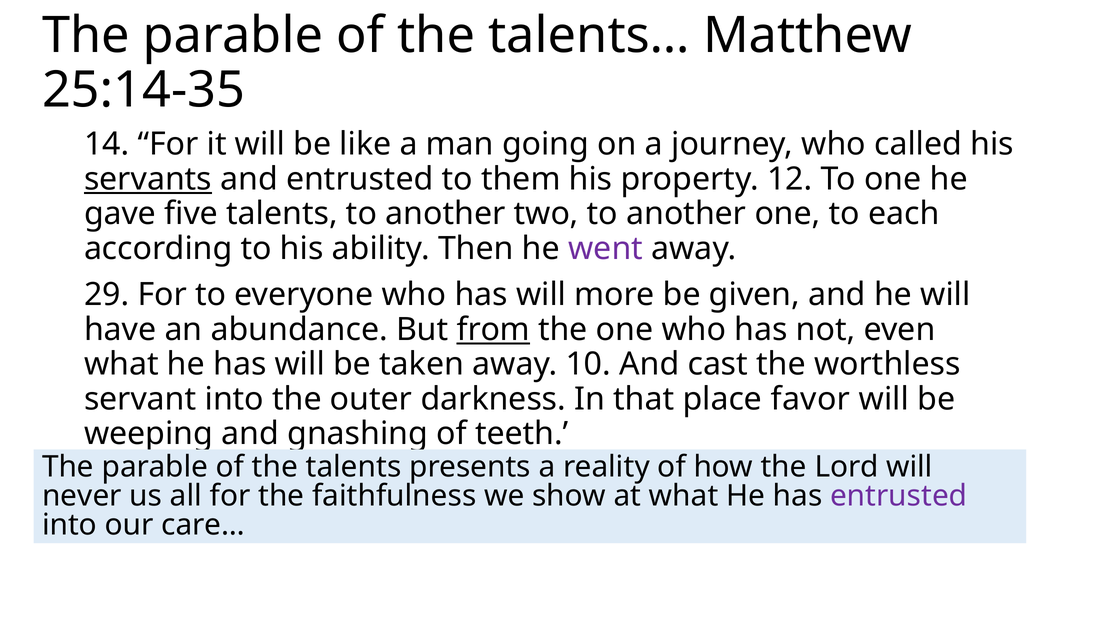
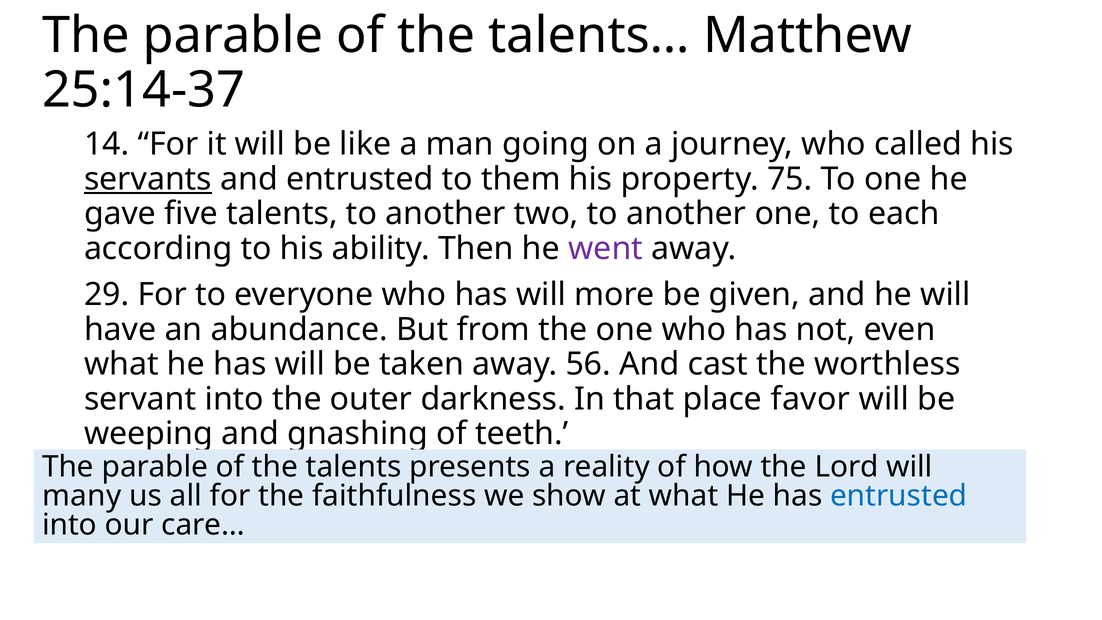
25:14-35: 25:14-35 -> 25:14-37
12: 12 -> 75
from underline: present -> none
10: 10 -> 56
never: never -> many
entrusted at (899, 496) colour: purple -> blue
